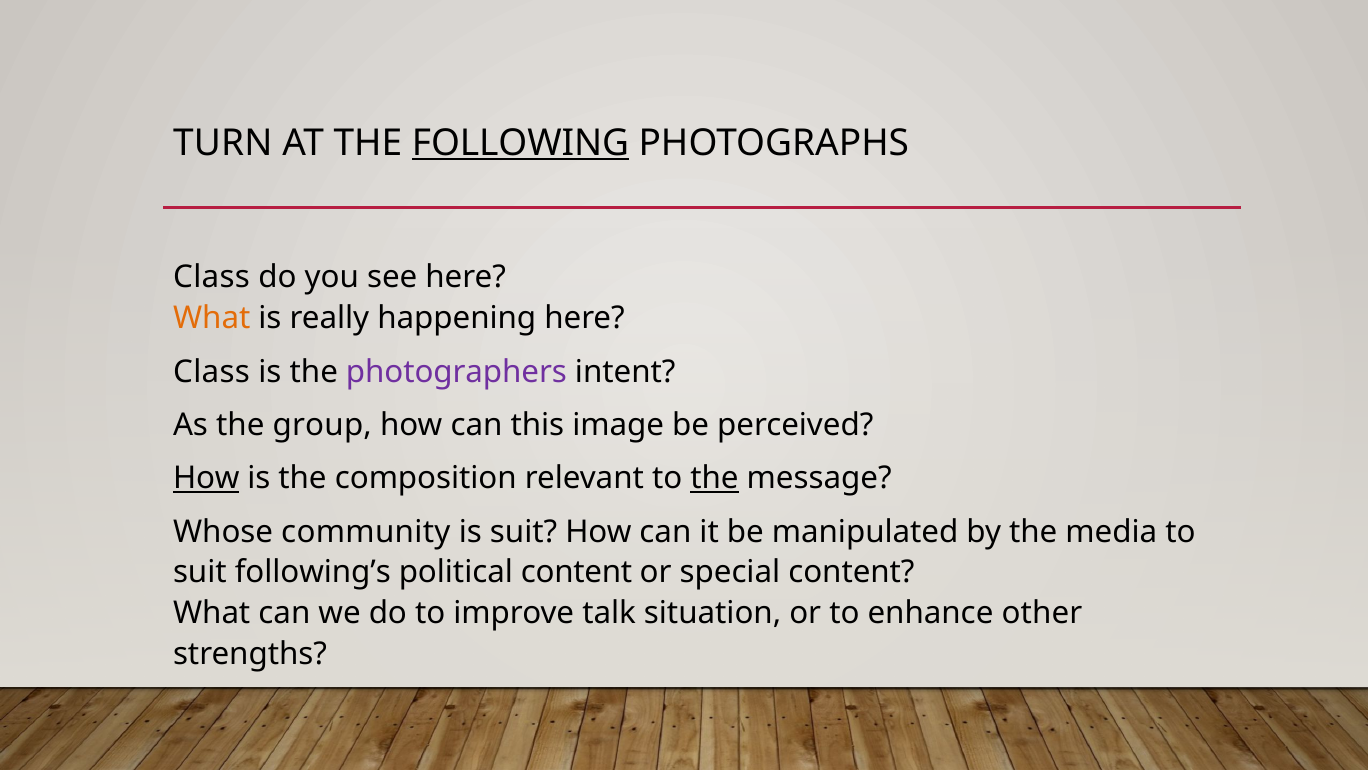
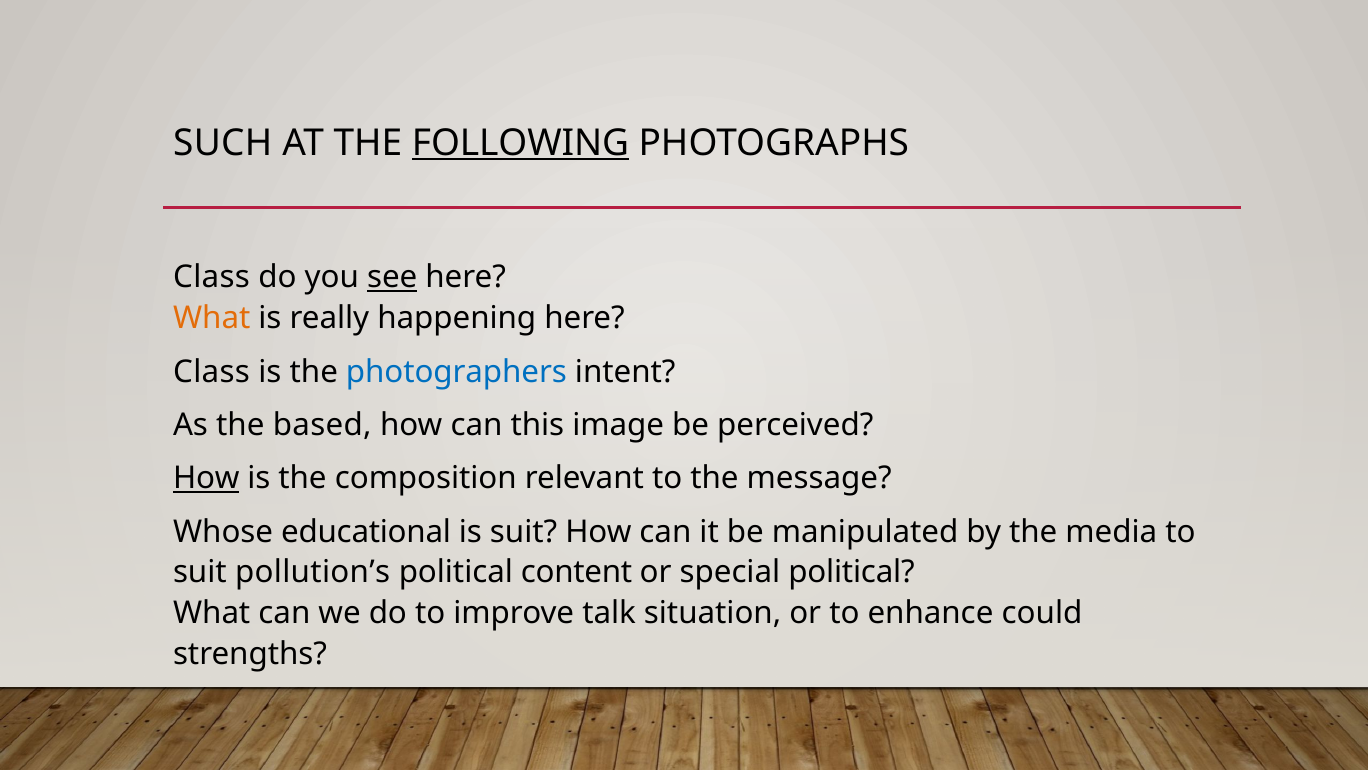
TURN: TURN -> SUCH
see underline: none -> present
photographers colour: purple -> blue
group: group -> based
the at (714, 478) underline: present -> none
community: community -> educational
following’s: following’s -> pollution’s
special content: content -> political
other: other -> could
